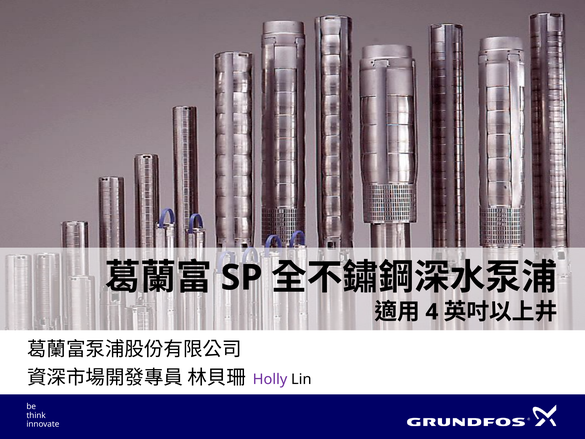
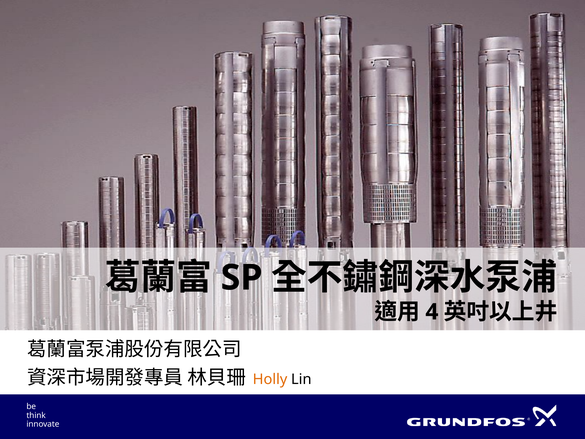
Holly colour: purple -> orange
